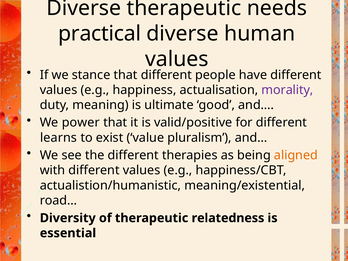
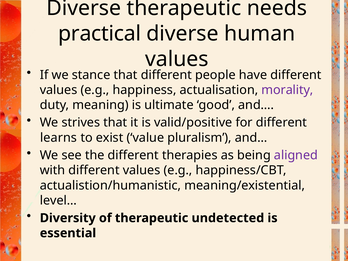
power: power -> strives
aligned colour: orange -> purple
road…: road… -> level…
relatedness: relatedness -> undetected
